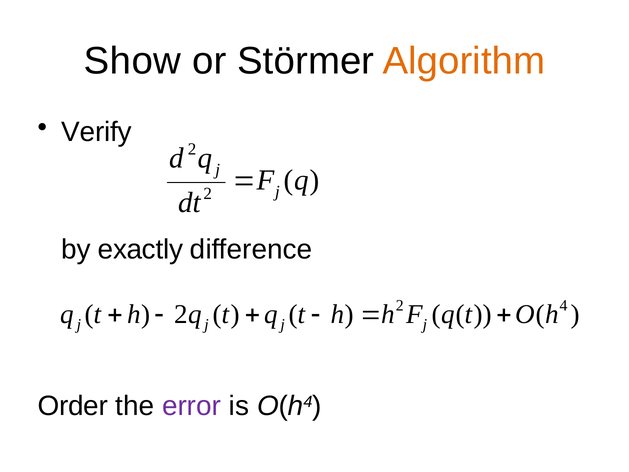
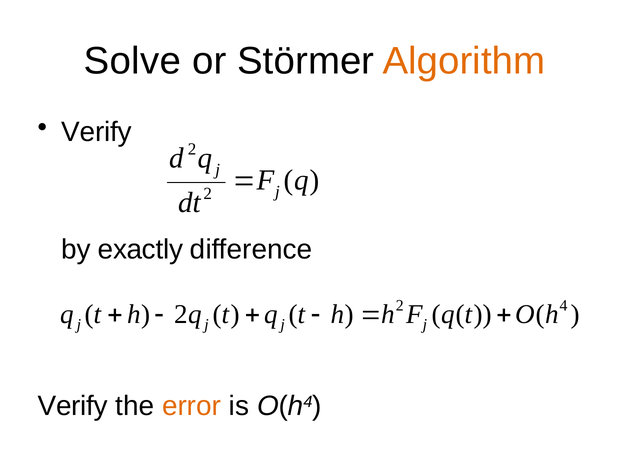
Show: Show -> Solve
Order at (73, 406): Order -> Verify
error colour: purple -> orange
